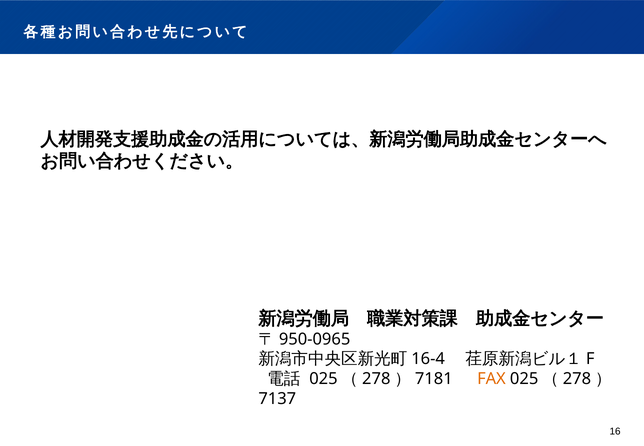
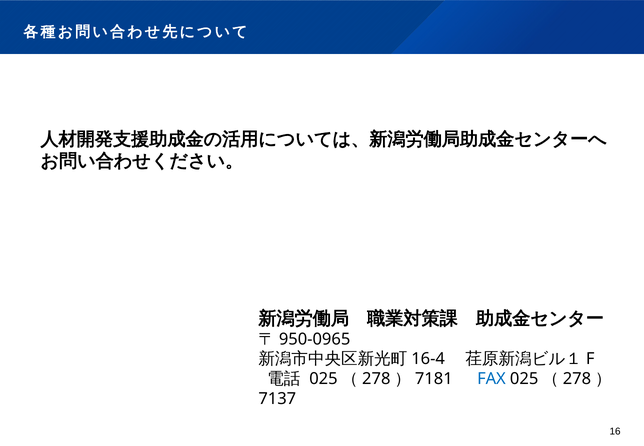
FAX colour: orange -> blue
